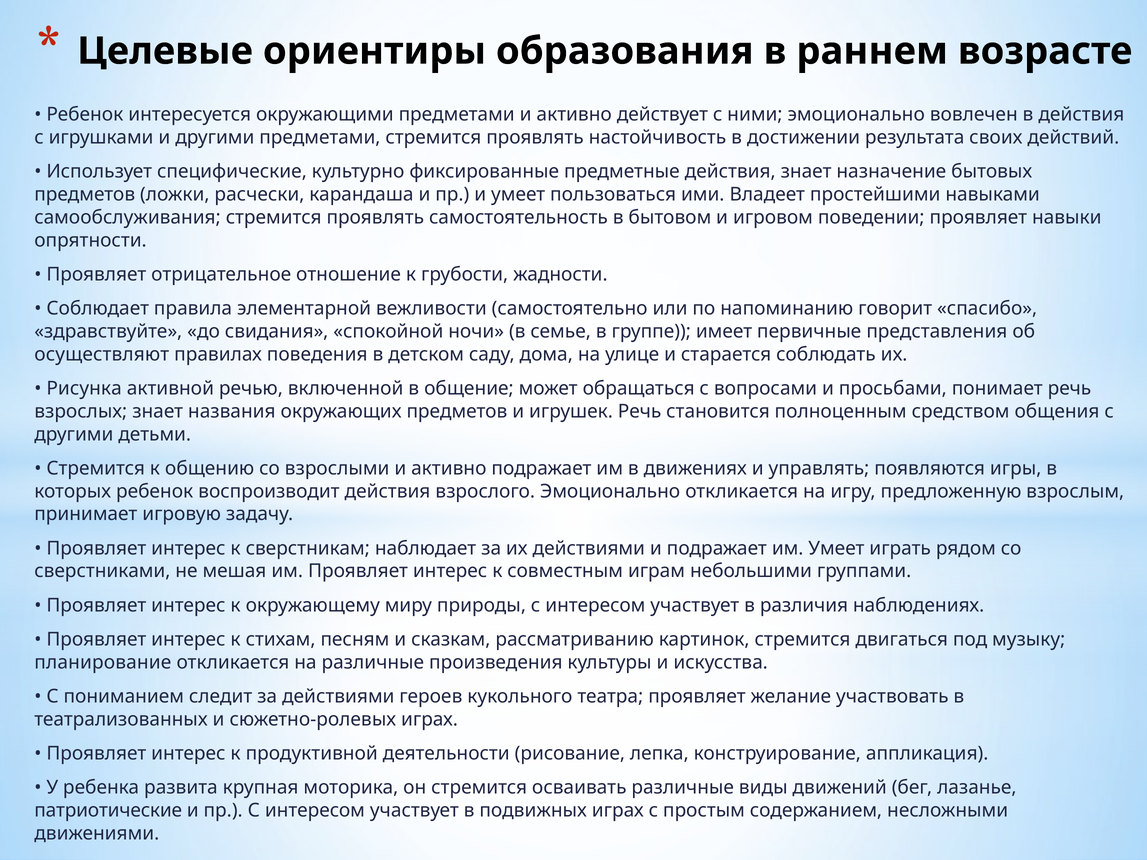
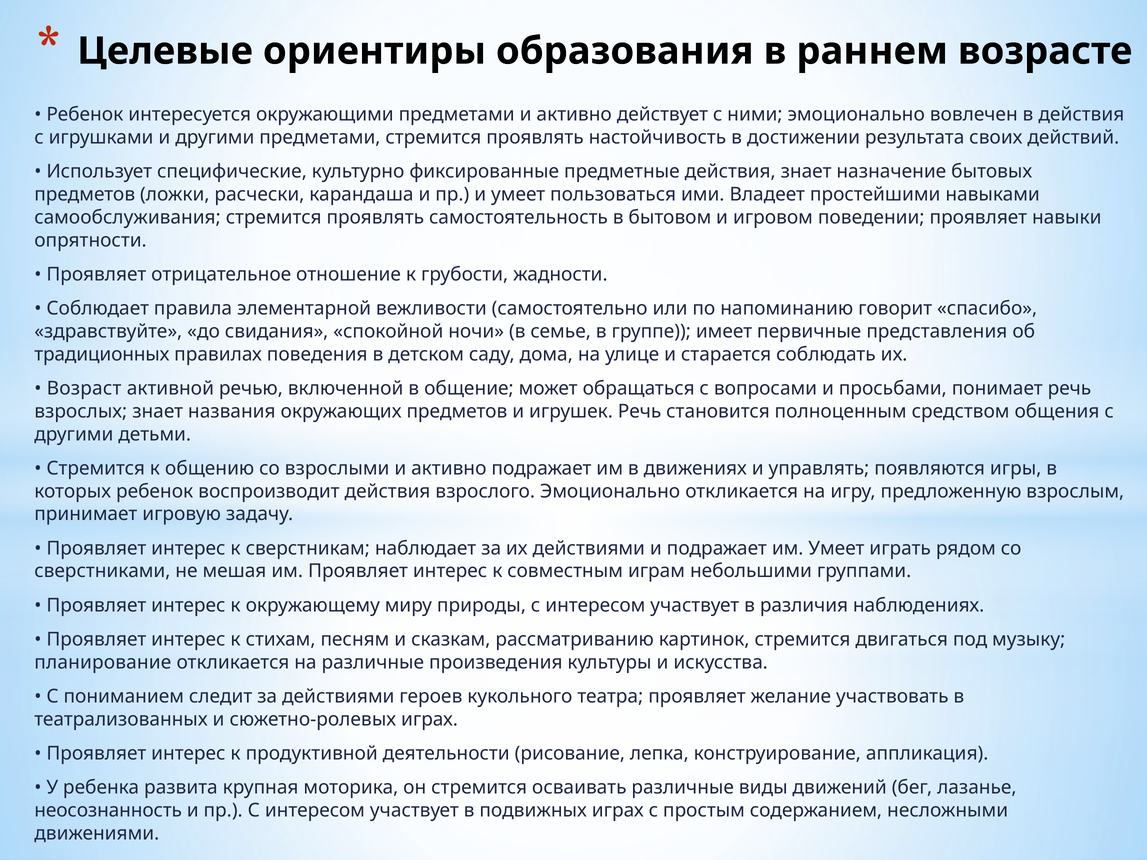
осуществляют: осуществляют -> традиционных
Рисунка: Рисунка -> Возраст
патриотические: патриотические -> неосознанность
